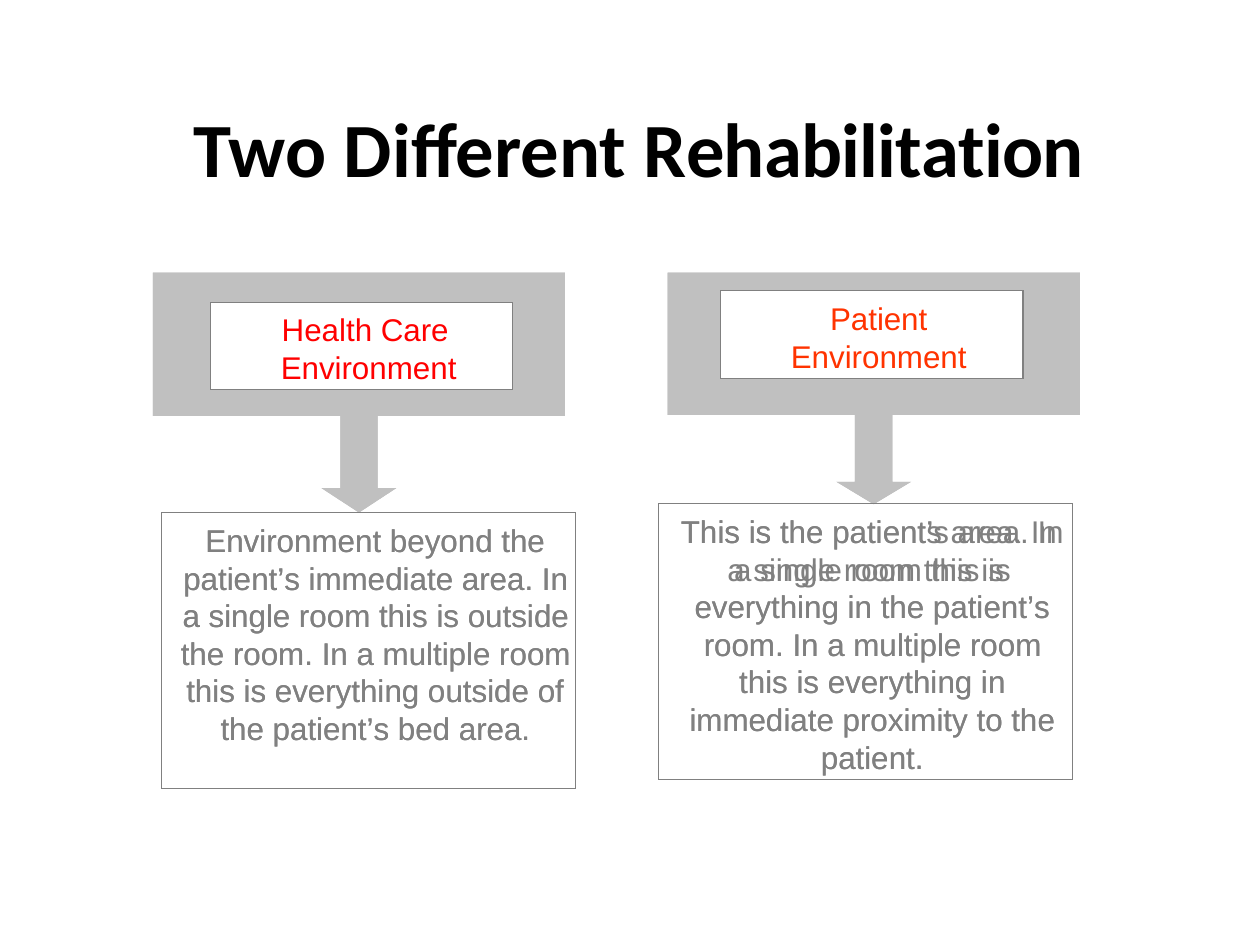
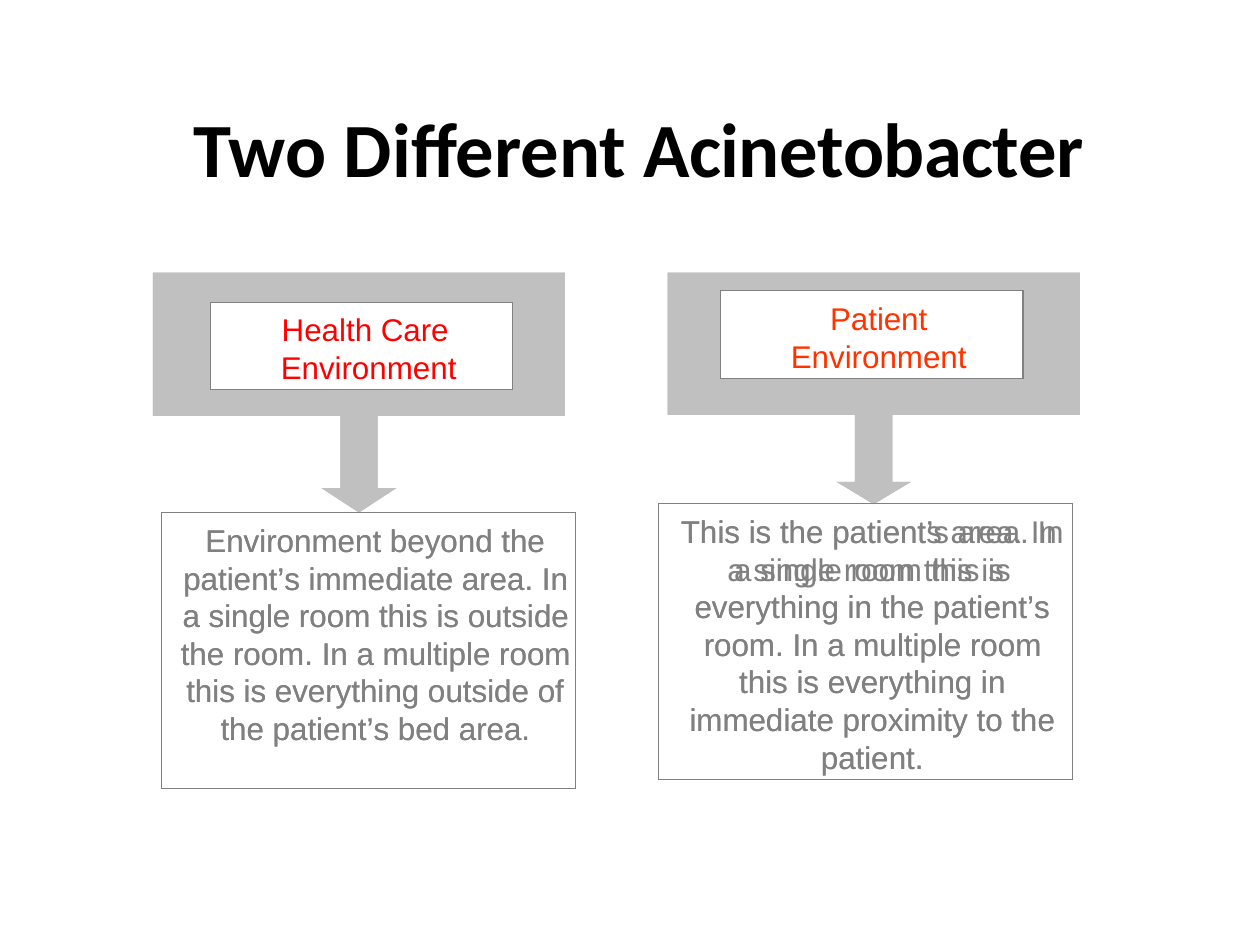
Rehabilitation: Rehabilitation -> Acinetobacter
